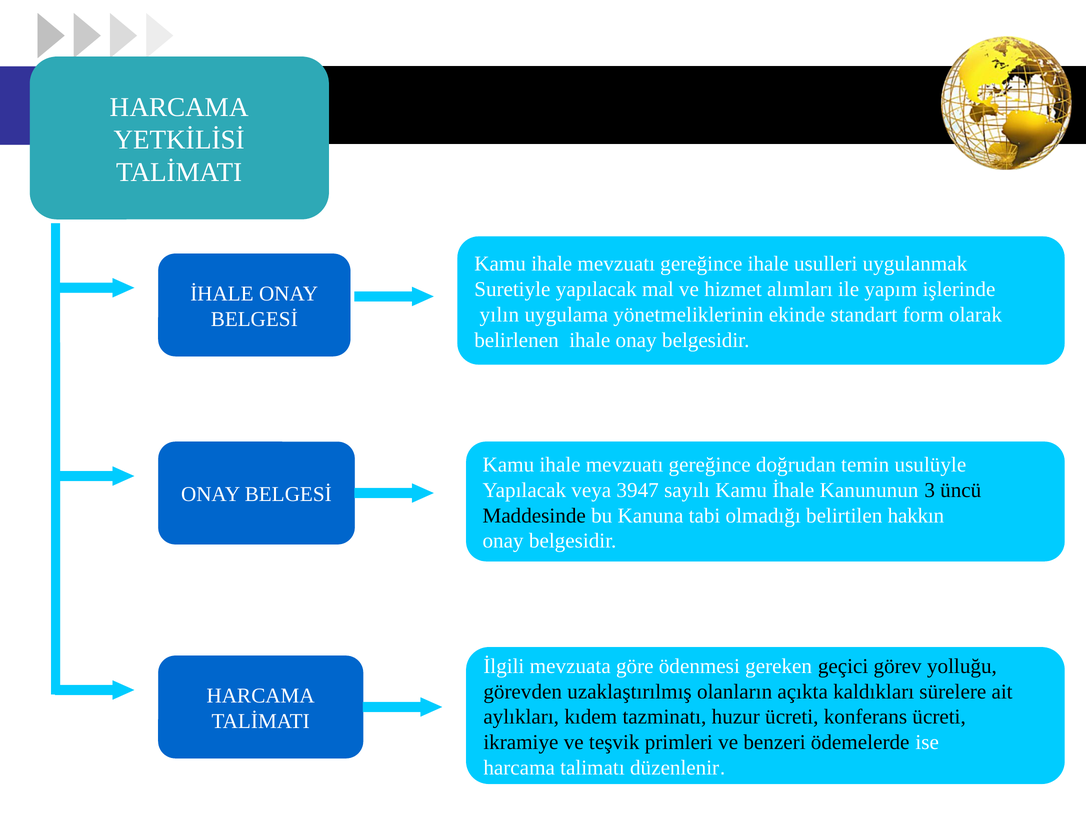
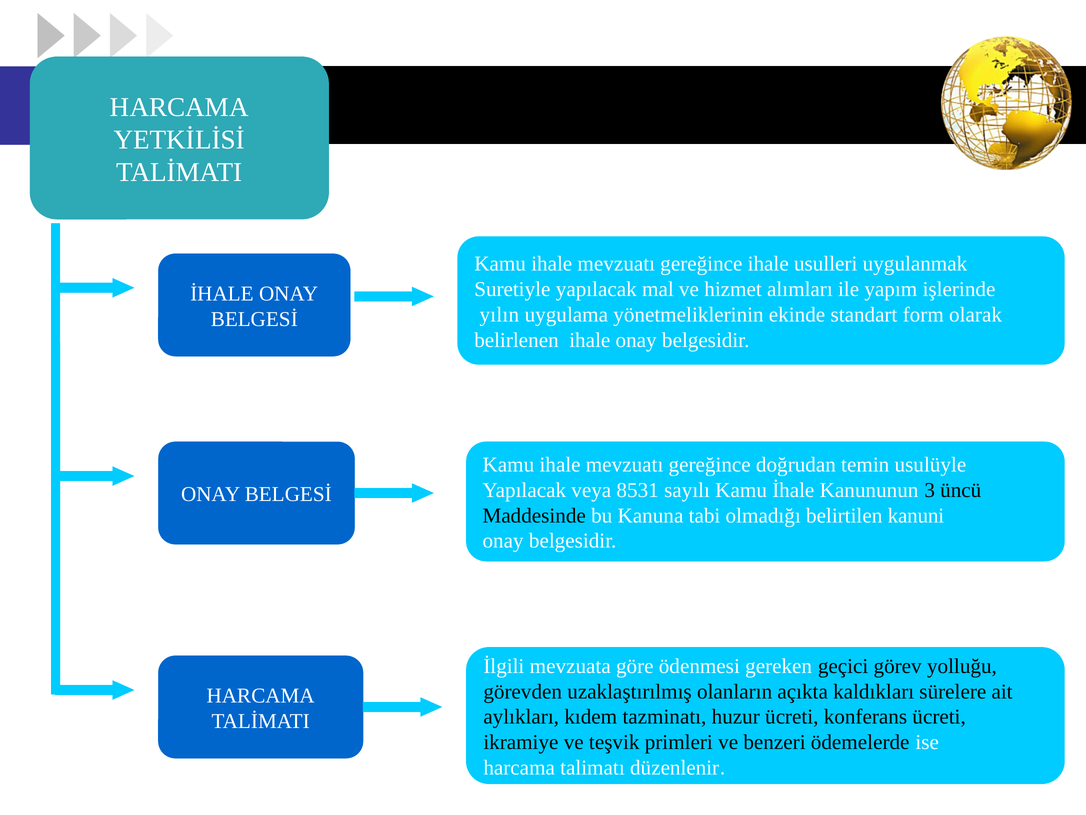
3947: 3947 -> 8531
hakkın: hakkın -> kanuni
